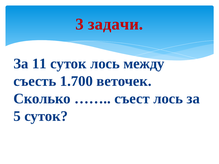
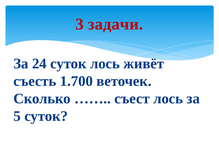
11: 11 -> 24
между: между -> живёт
